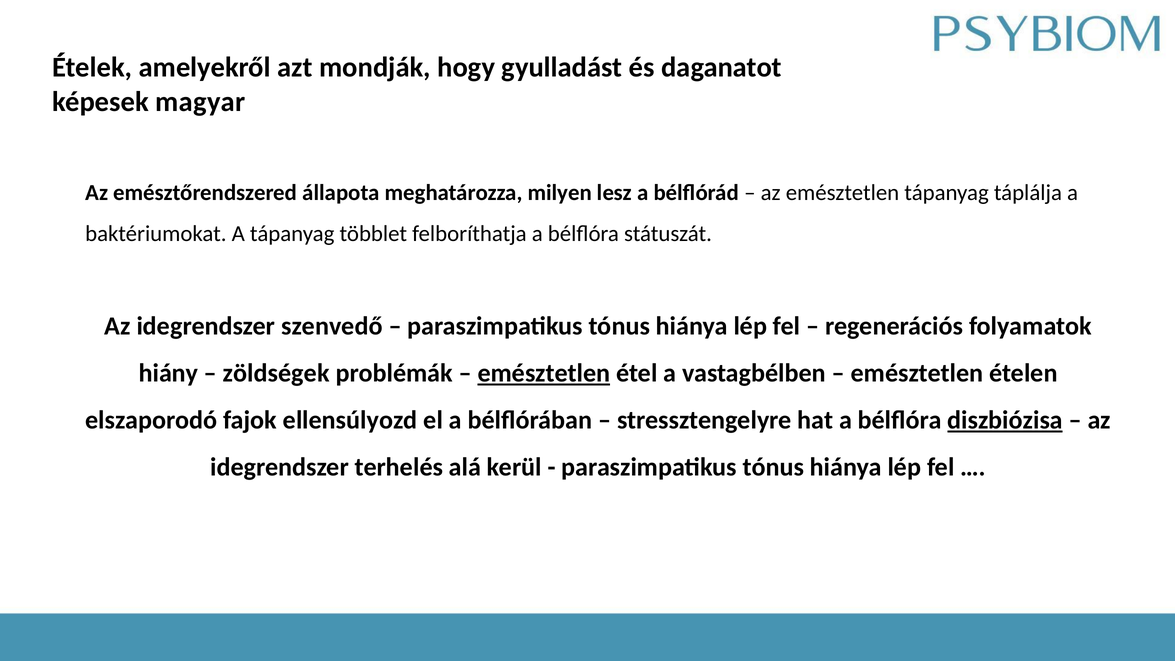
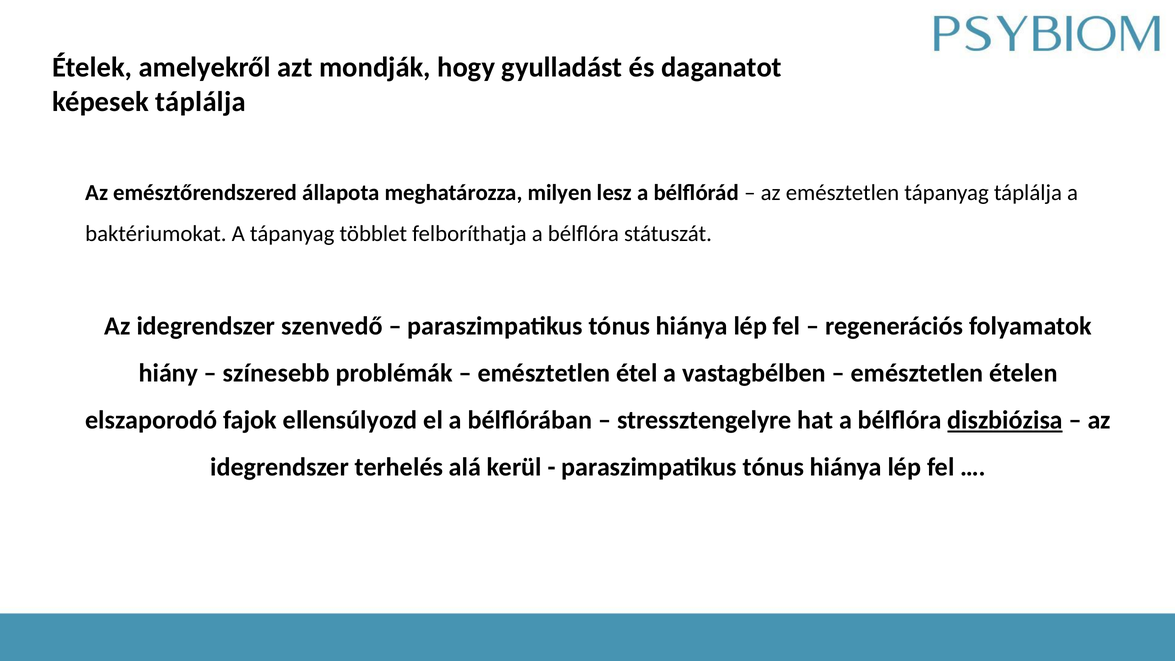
képesek magyar: magyar -> táplálja
zöldségek: zöldségek -> színesebb
emésztetlen at (544, 373) underline: present -> none
